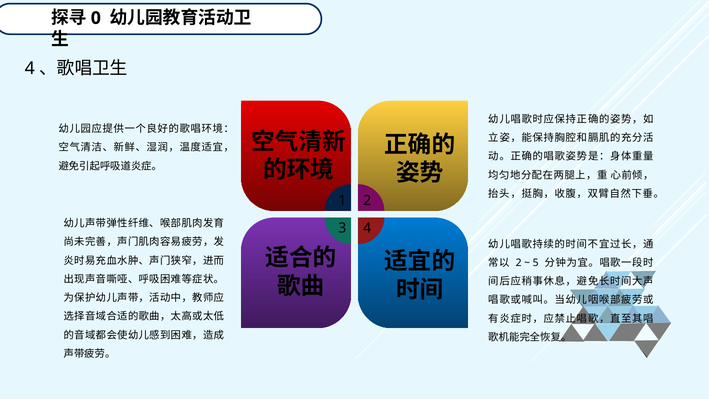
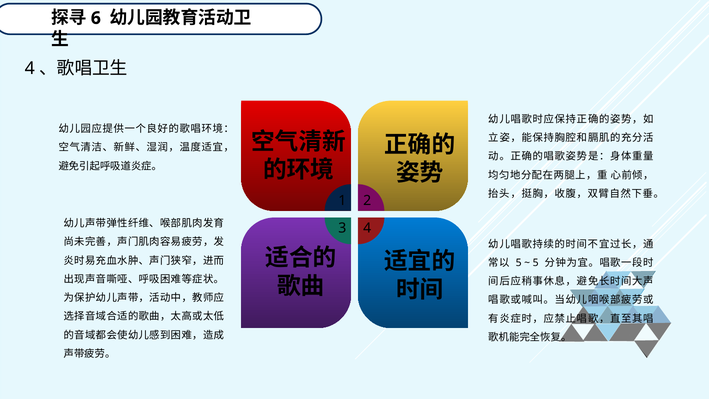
0: 0 -> 6
2 at (519, 263): 2 -> 5
